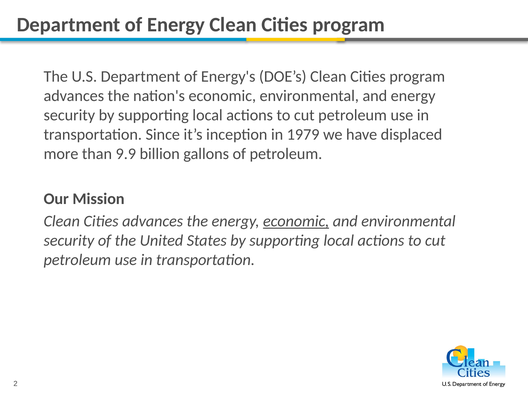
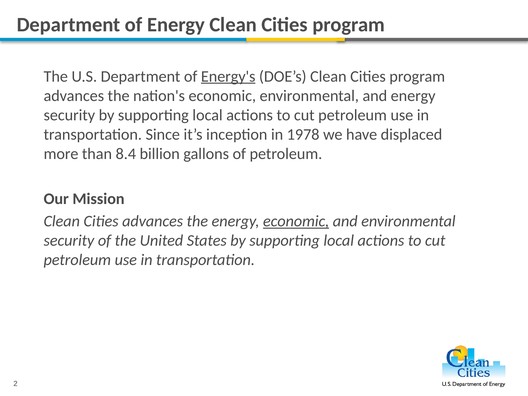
Energy's underline: none -> present
1979: 1979 -> 1978
9.9: 9.9 -> 8.4
